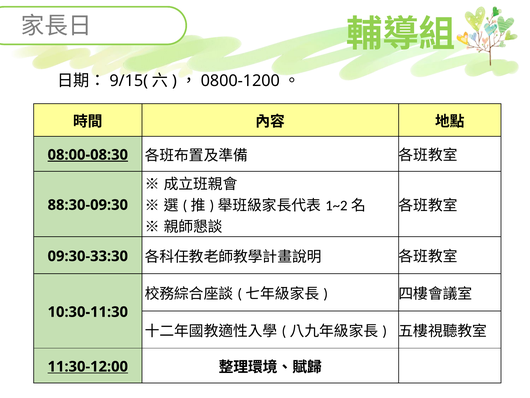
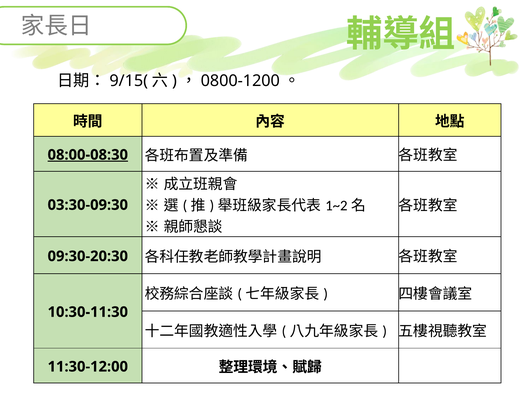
88:30-09:30: 88:30-09:30 -> 03:30-09:30
09:30-33:30: 09:30-33:30 -> 09:30-20:30
11:30-12:00 underline: present -> none
